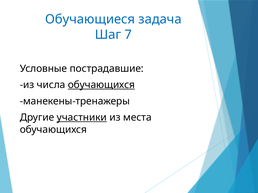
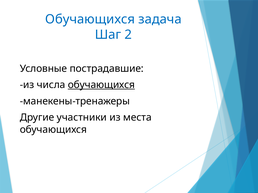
Обучающиеся at (90, 19): Обучающиеся -> Обучающихся
7: 7 -> 2
участники underline: present -> none
